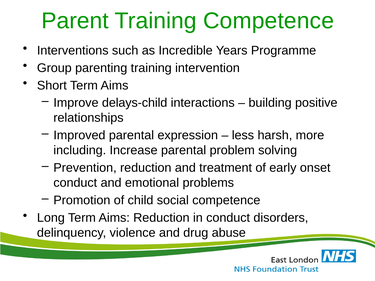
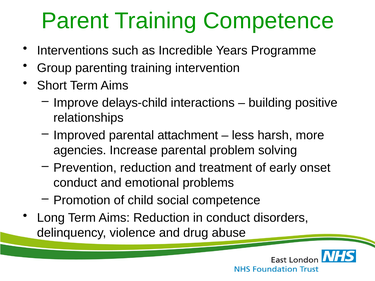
expression: expression -> attachment
including: including -> agencies
